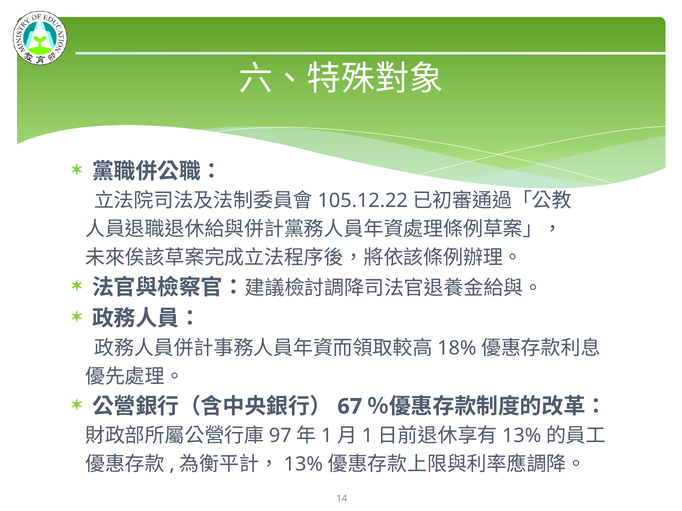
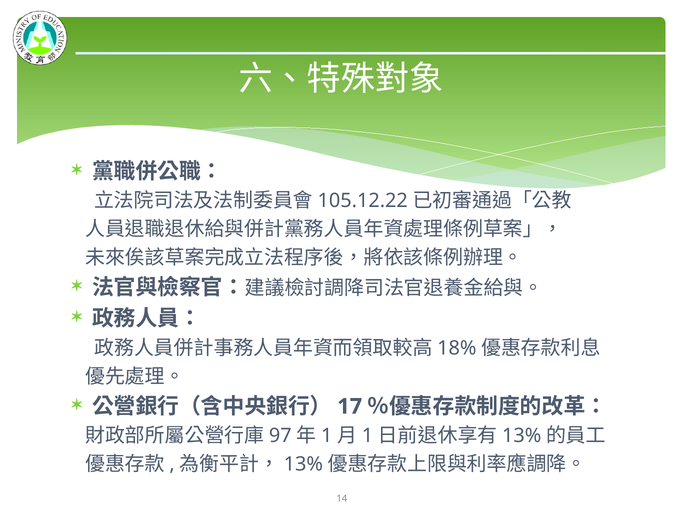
67: 67 -> 17
